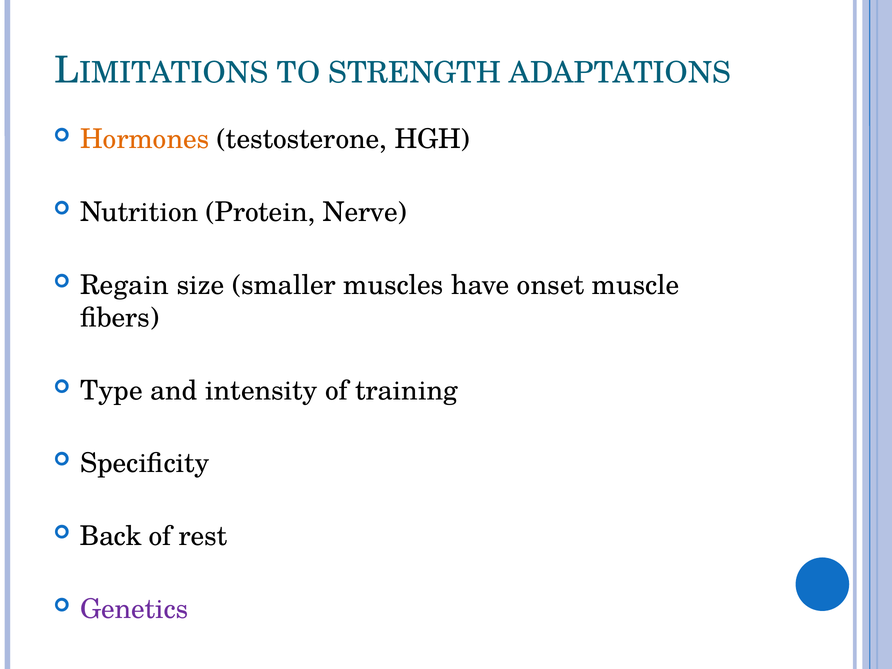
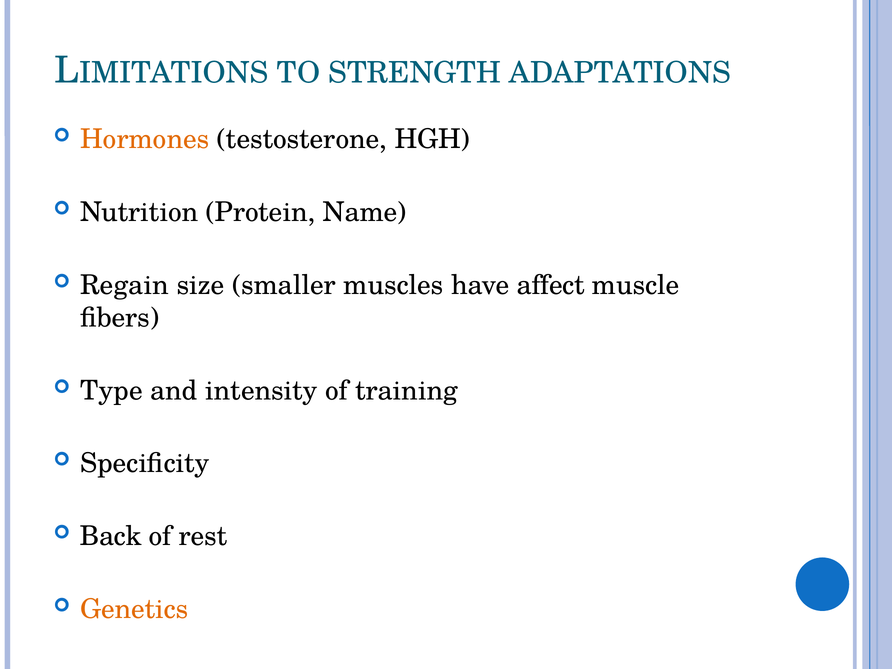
Nerve: Nerve -> Name
onset: onset -> affect
Genetics colour: purple -> orange
